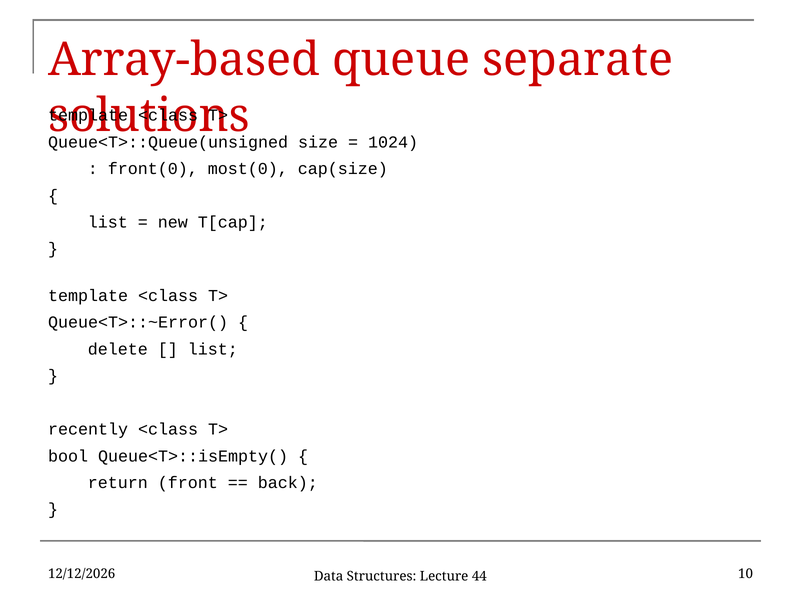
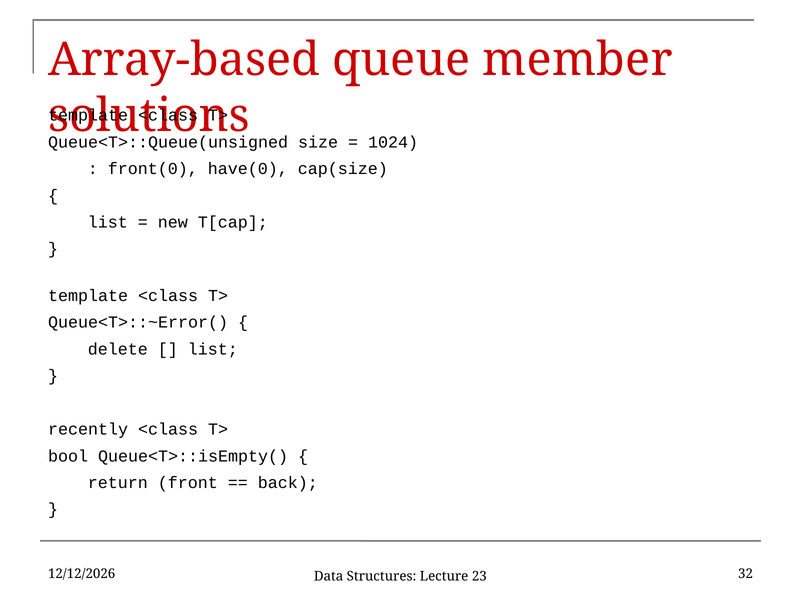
separate: separate -> member
most(0: most(0 -> have(0
10: 10 -> 32
44: 44 -> 23
